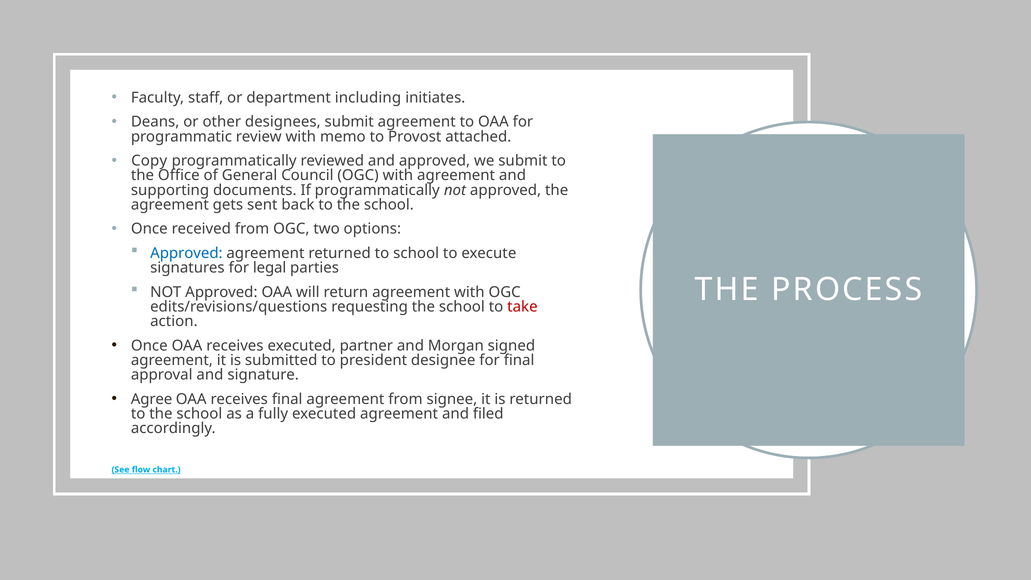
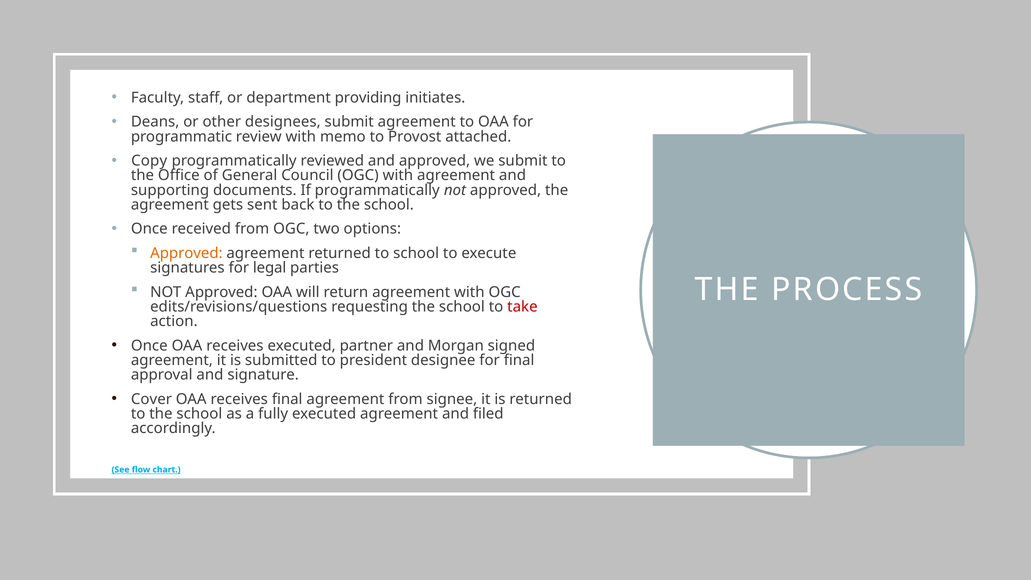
including: including -> providing
Approved at (186, 253) colour: blue -> orange
Agree: Agree -> Cover
